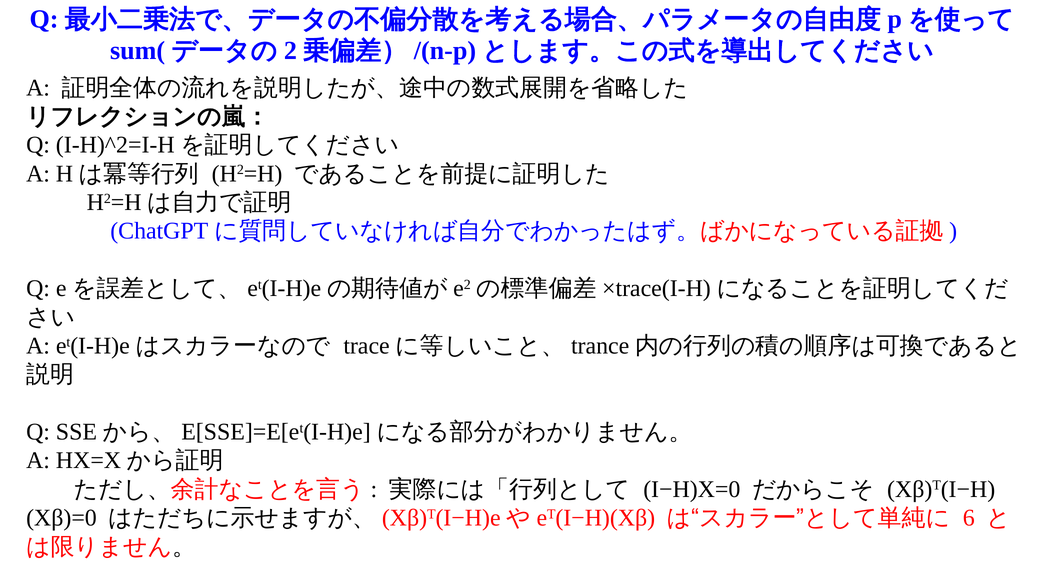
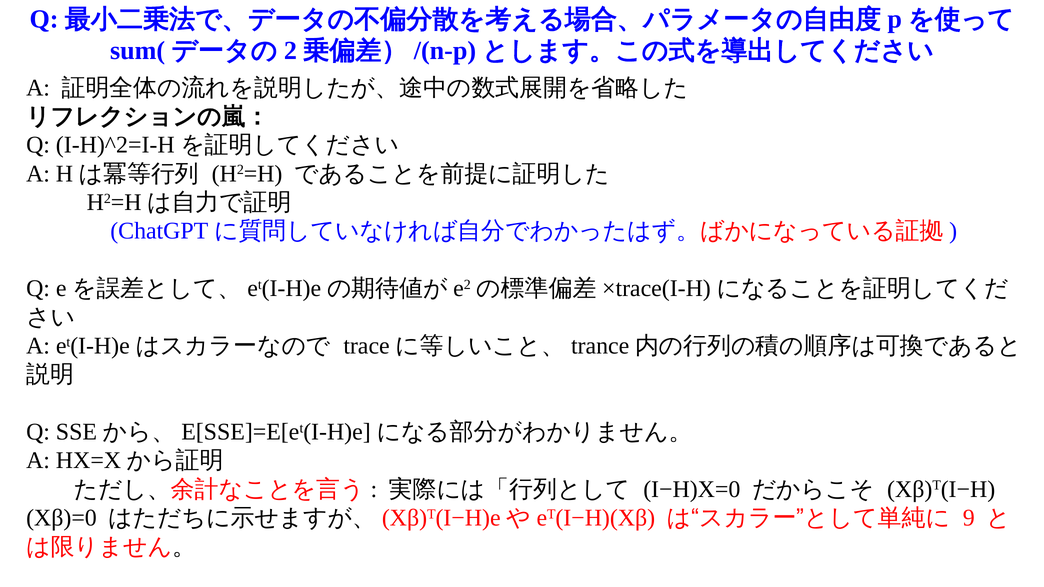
6: 6 -> 9
